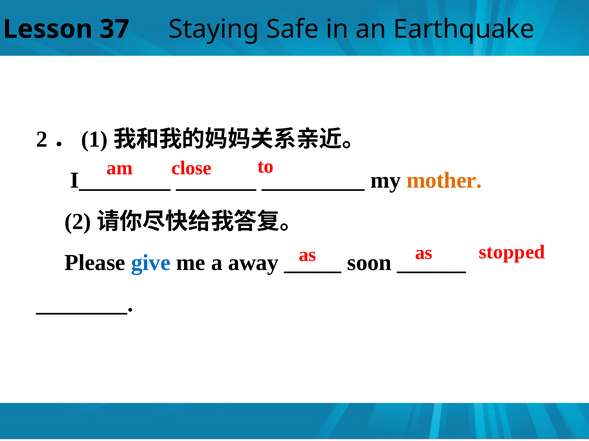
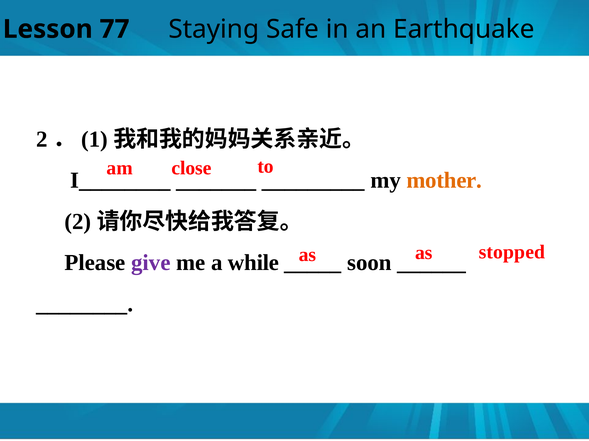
37: 37 -> 77
give colour: blue -> purple
away: away -> while
